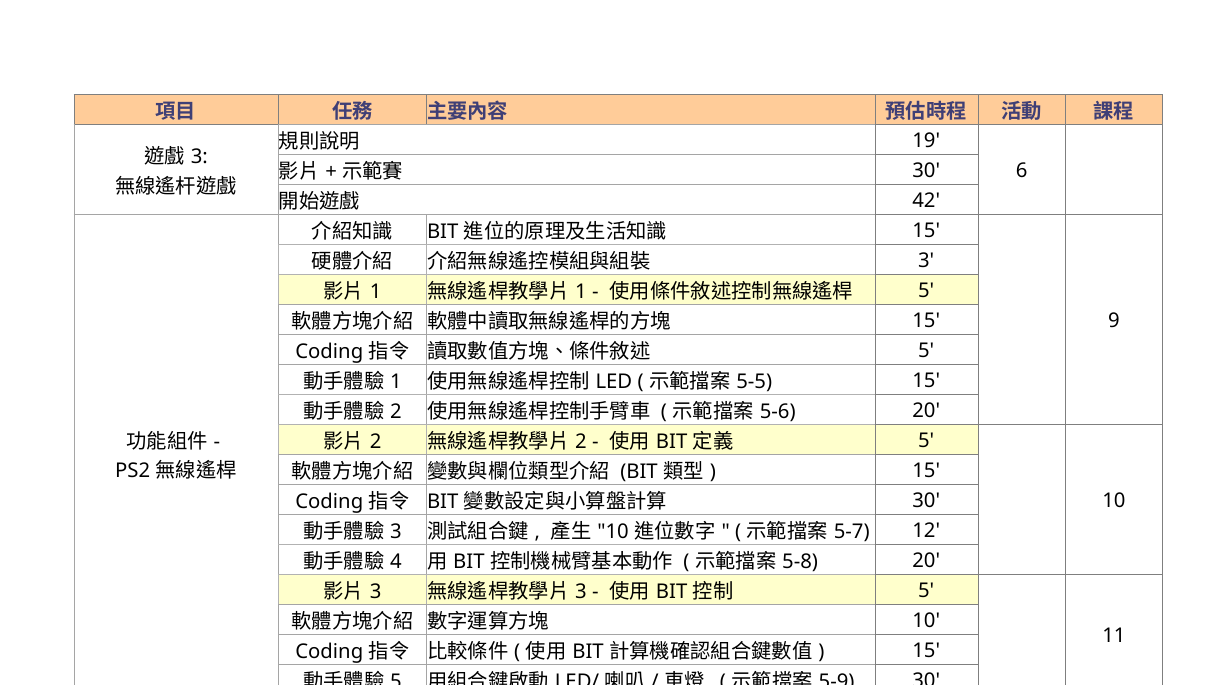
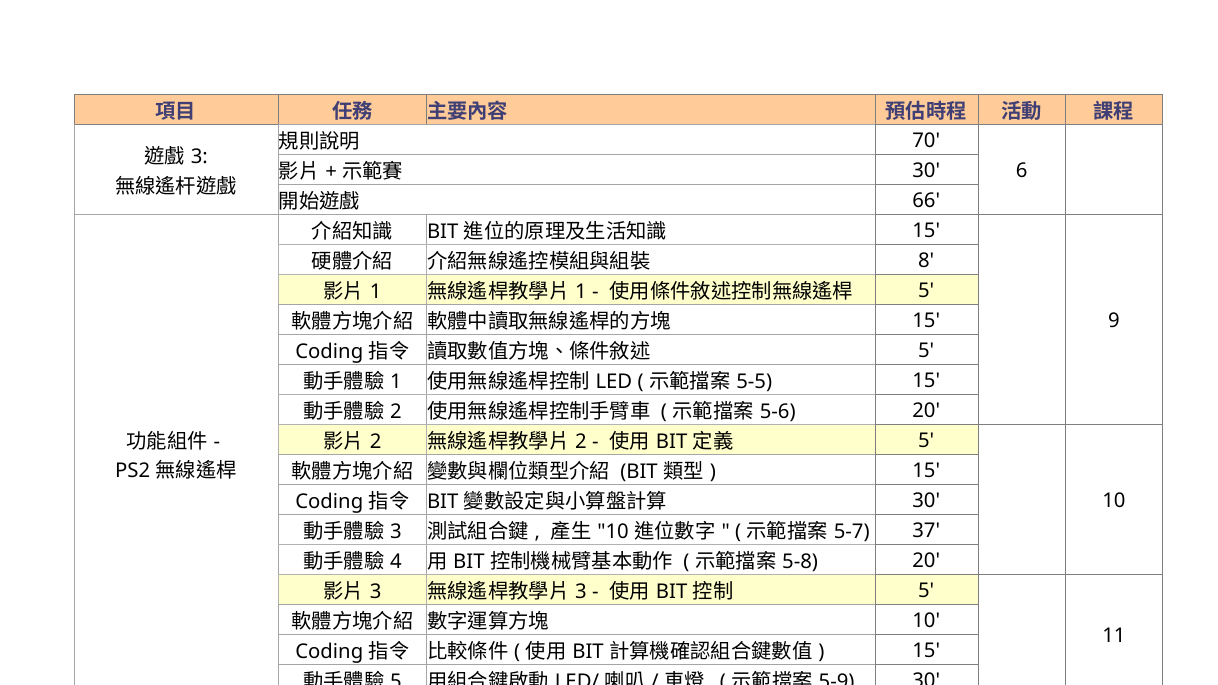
19: 19 -> 70
42: 42 -> 66
3 at (926, 261): 3 -> 8
12: 12 -> 37
